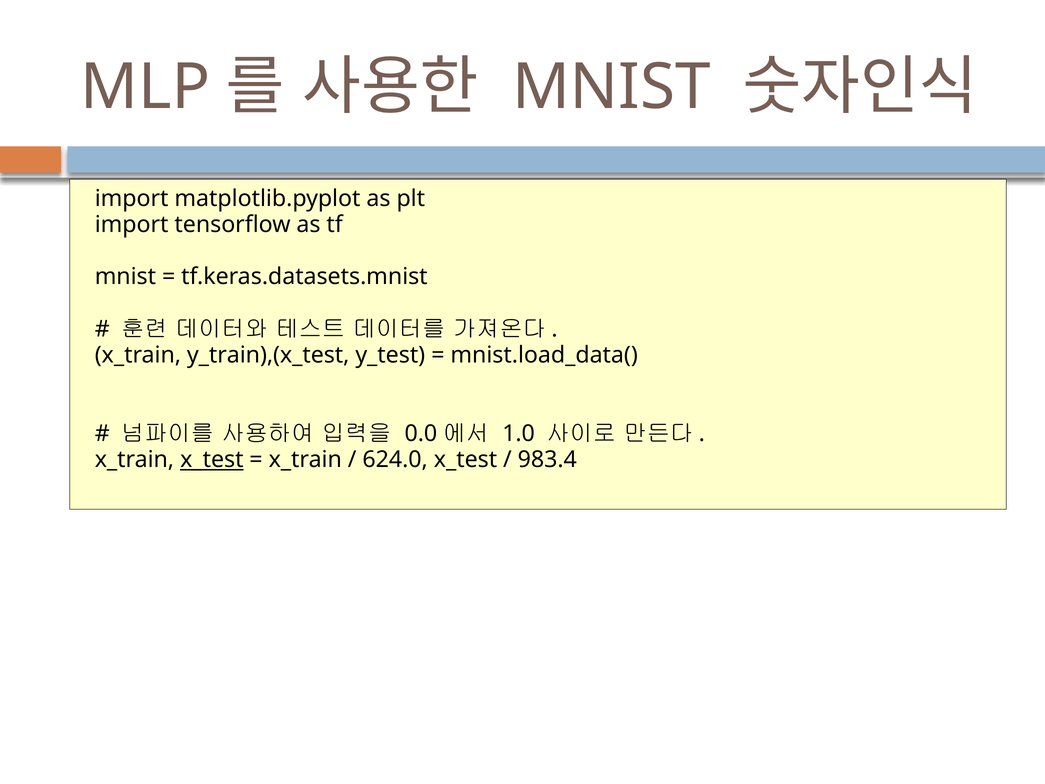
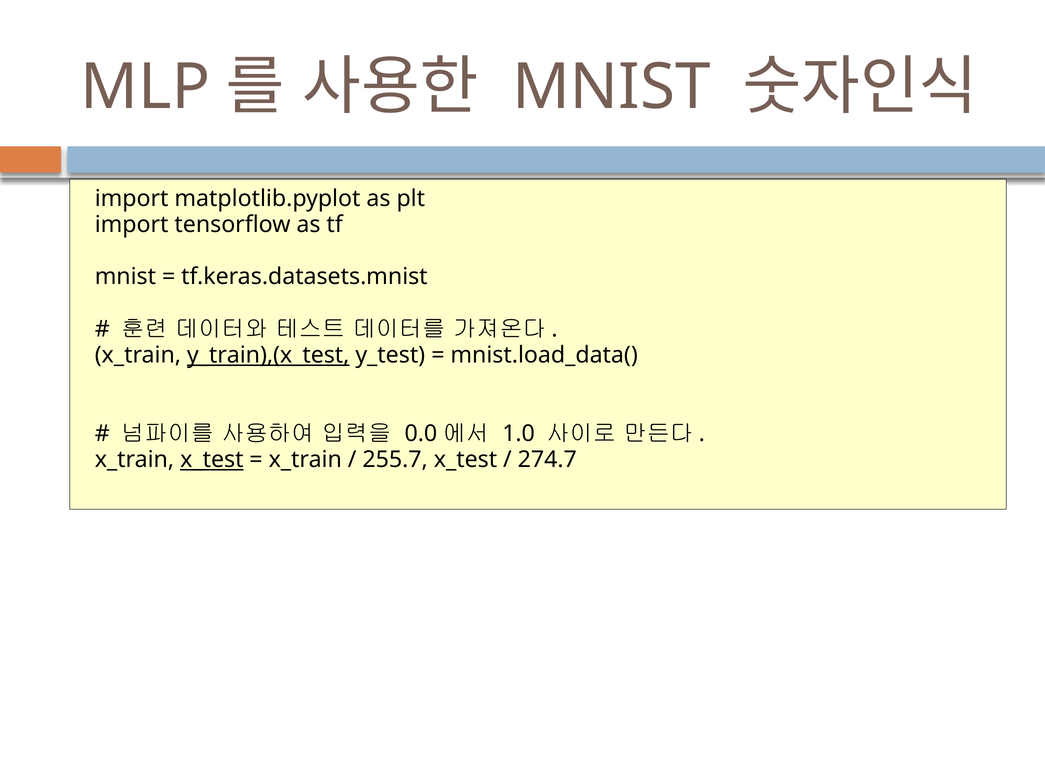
y_train),(x_test underline: none -> present
624.0: 624.0 -> 255.7
983.4: 983.4 -> 274.7
